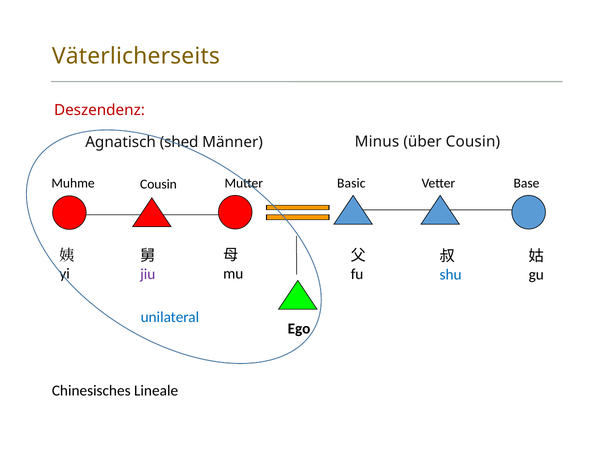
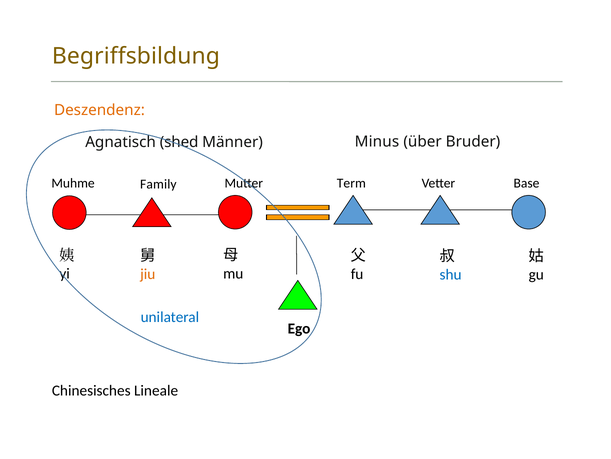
Väterlicherseits: Väterlicherseits -> Begriffsbildung
Deszendenz colour: red -> orange
über Cousin: Cousin -> Bruder
Basic: Basic -> Term
Cousin at (158, 184): Cousin -> Family
jiu colour: purple -> orange
